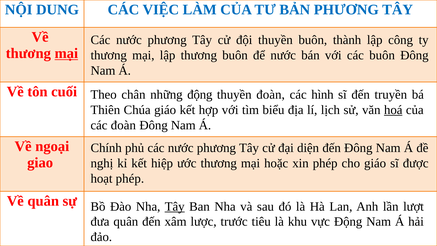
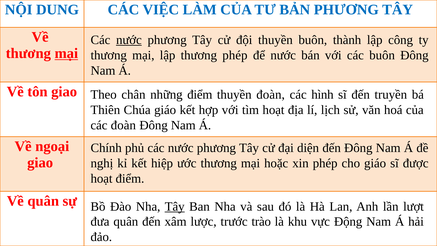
nước at (129, 40) underline: none -> present
thương buôn: buôn -> phép
tôn cuối: cuối -> giao
những động: động -> điểm
tìm biểu: biểu -> hoạt
hoá underline: present -> none
hoạt phép: phép -> điểm
tiêu: tiêu -> trào
